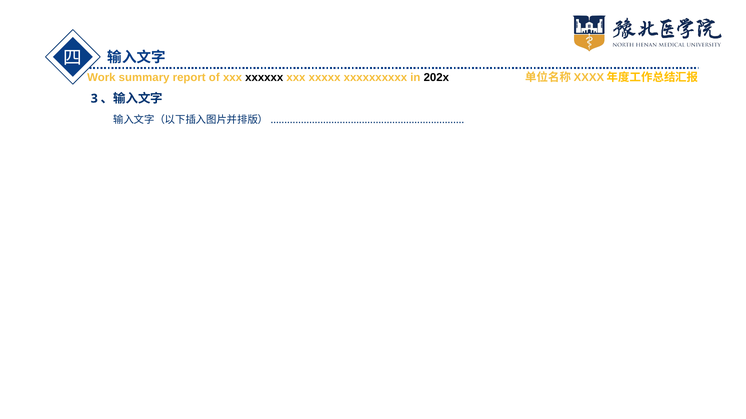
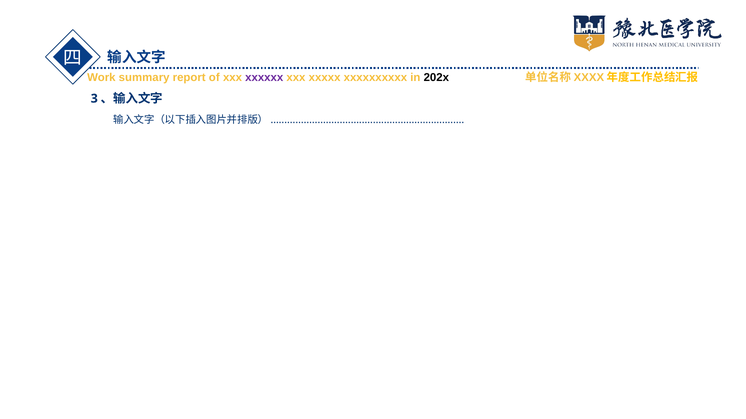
xxxxxx colour: black -> purple
